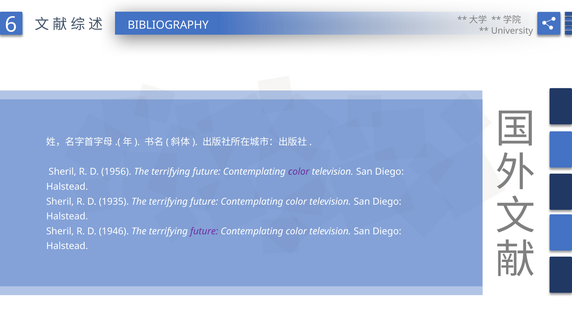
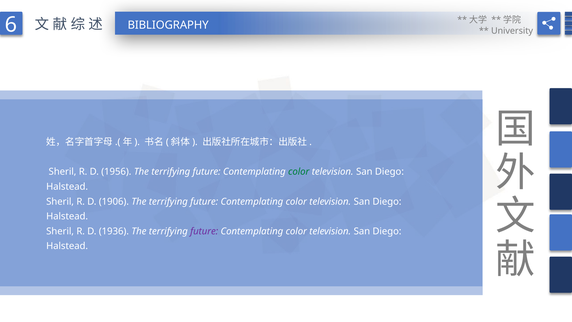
color at (299, 172) colour: purple -> green
1935: 1935 -> 1906
1946: 1946 -> 1936
